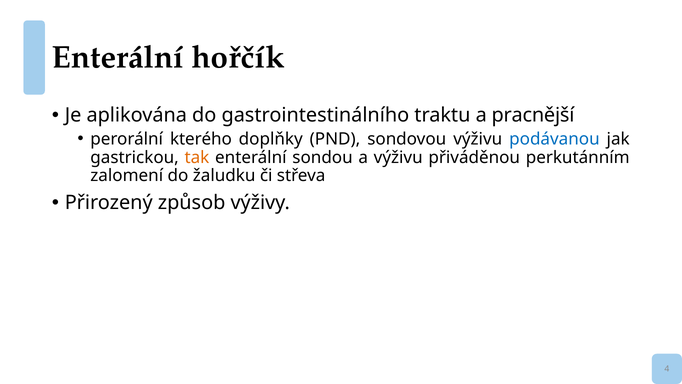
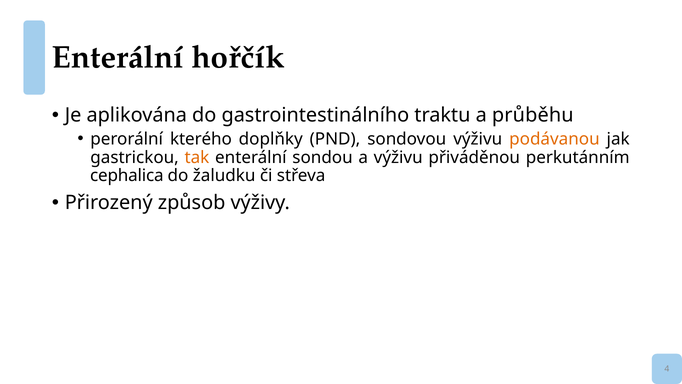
pracnější: pracnější -> průběhu
podávanou colour: blue -> orange
zalomení: zalomení -> cephalica
